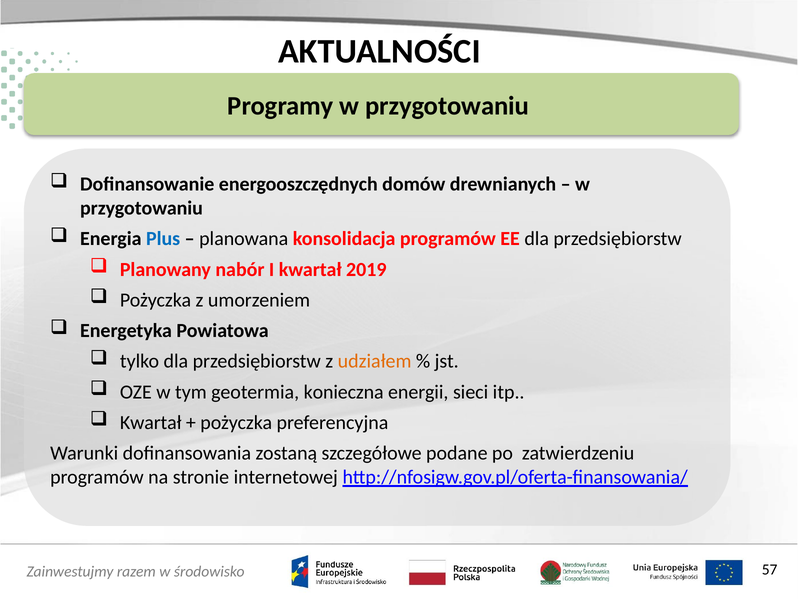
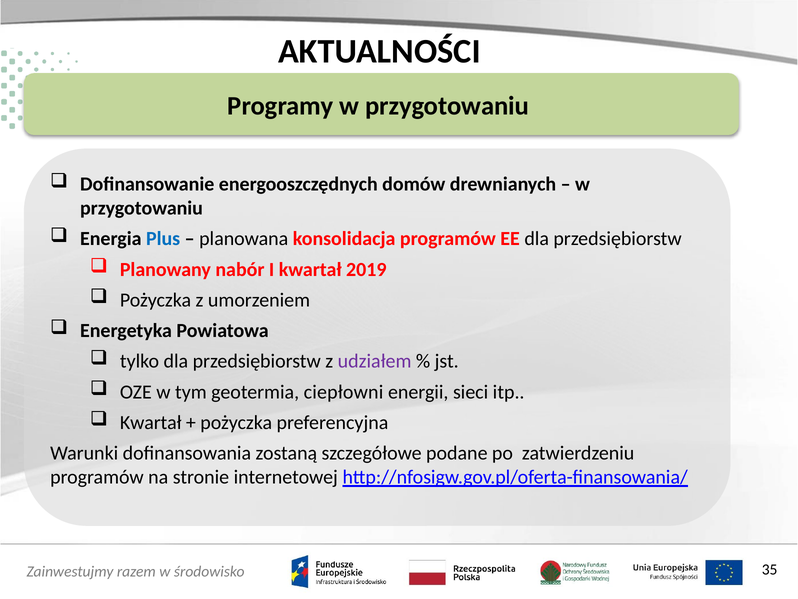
udziałem colour: orange -> purple
konieczna: konieczna -> ciepłowni
57: 57 -> 35
